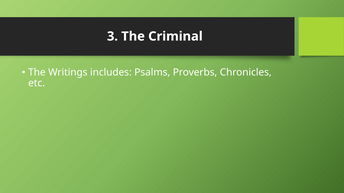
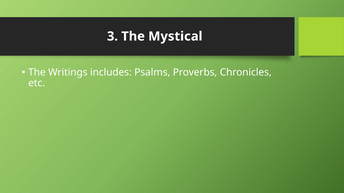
Criminal: Criminal -> Mystical
